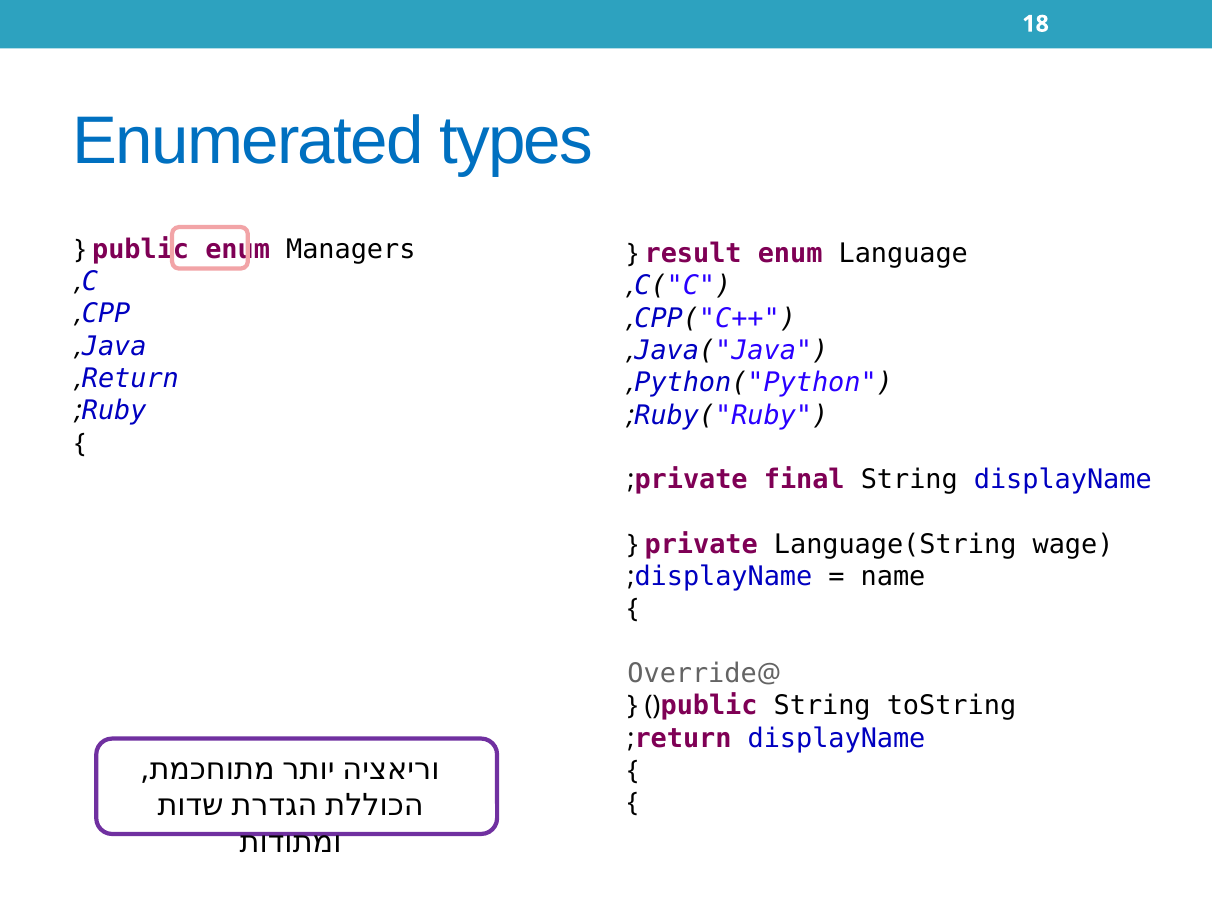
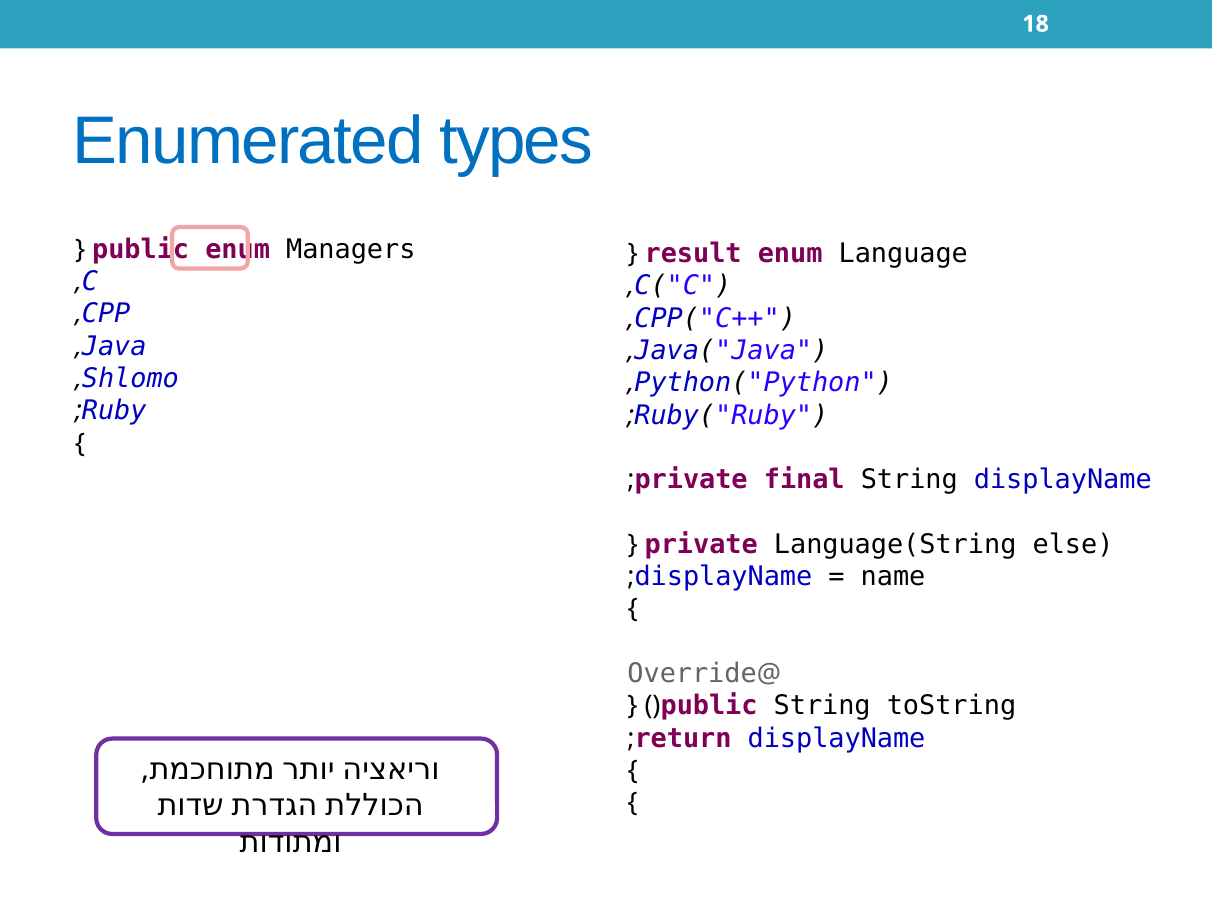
Return at (130, 379): Return -> Shlomo
wage: wage -> else
